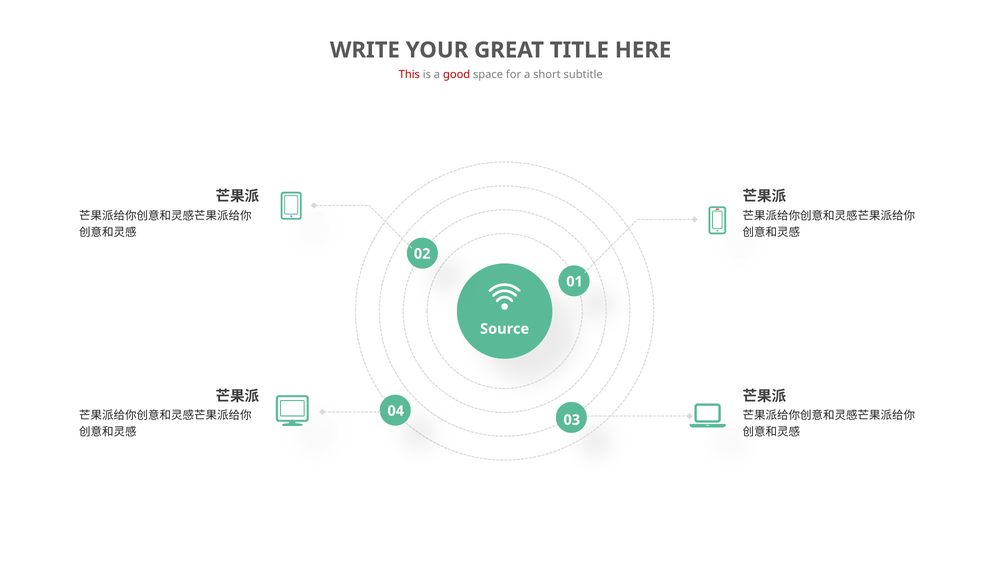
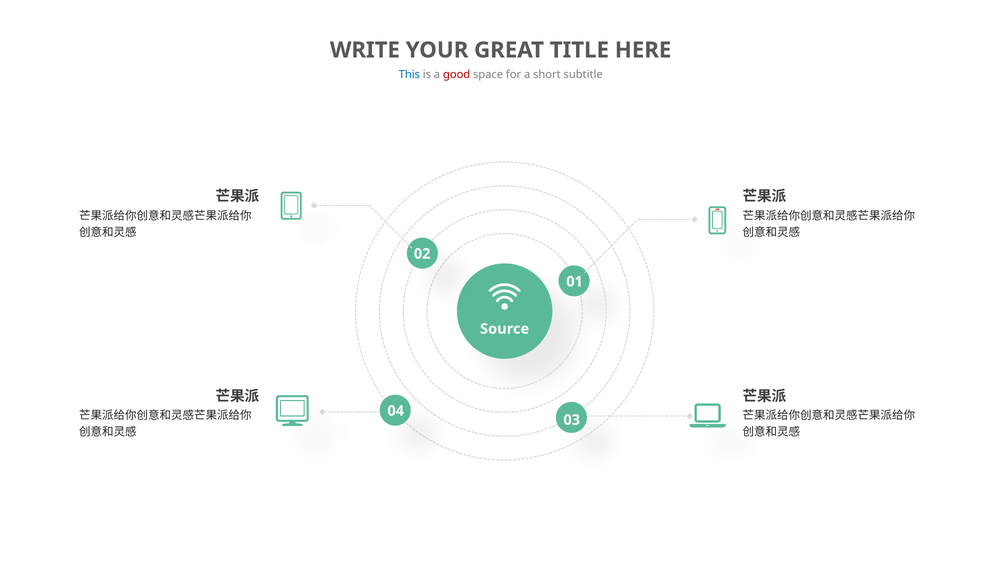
This colour: red -> blue
